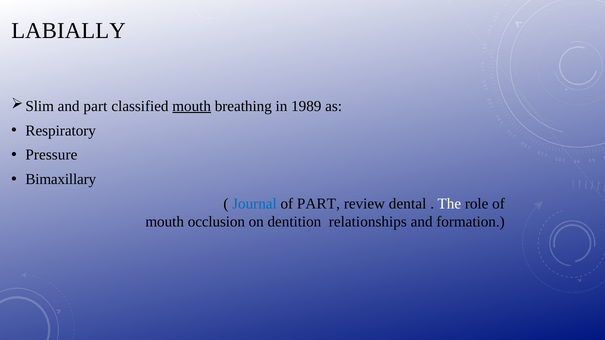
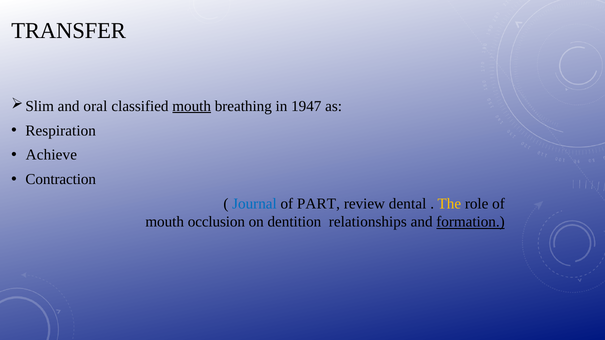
LABIALLY: LABIALLY -> TRANSFER
and part: part -> oral
1989: 1989 -> 1947
Respiratory: Respiratory -> Respiration
Pressure: Pressure -> Achieve
Bimaxillary: Bimaxillary -> Contraction
The colour: white -> yellow
formation underline: none -> present
